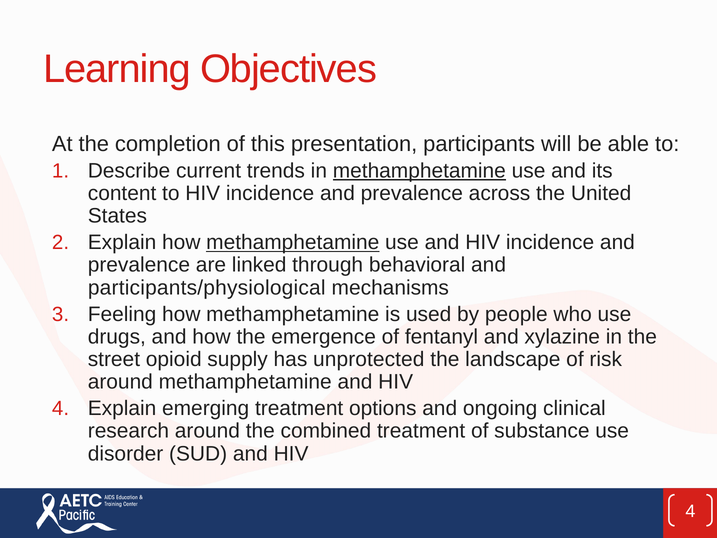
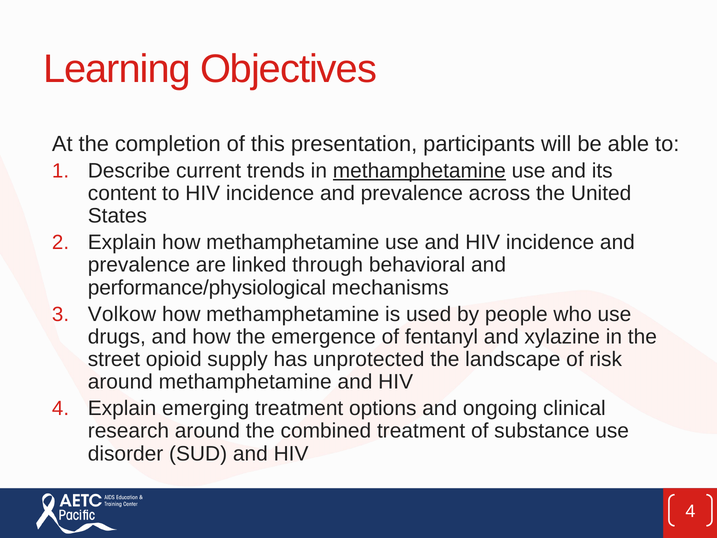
methamphetamine at (293, 242) underline: present -> none
participants/physiological: participants/physiological -> performance/physiological
Feeling: Feeling -> Volkow
